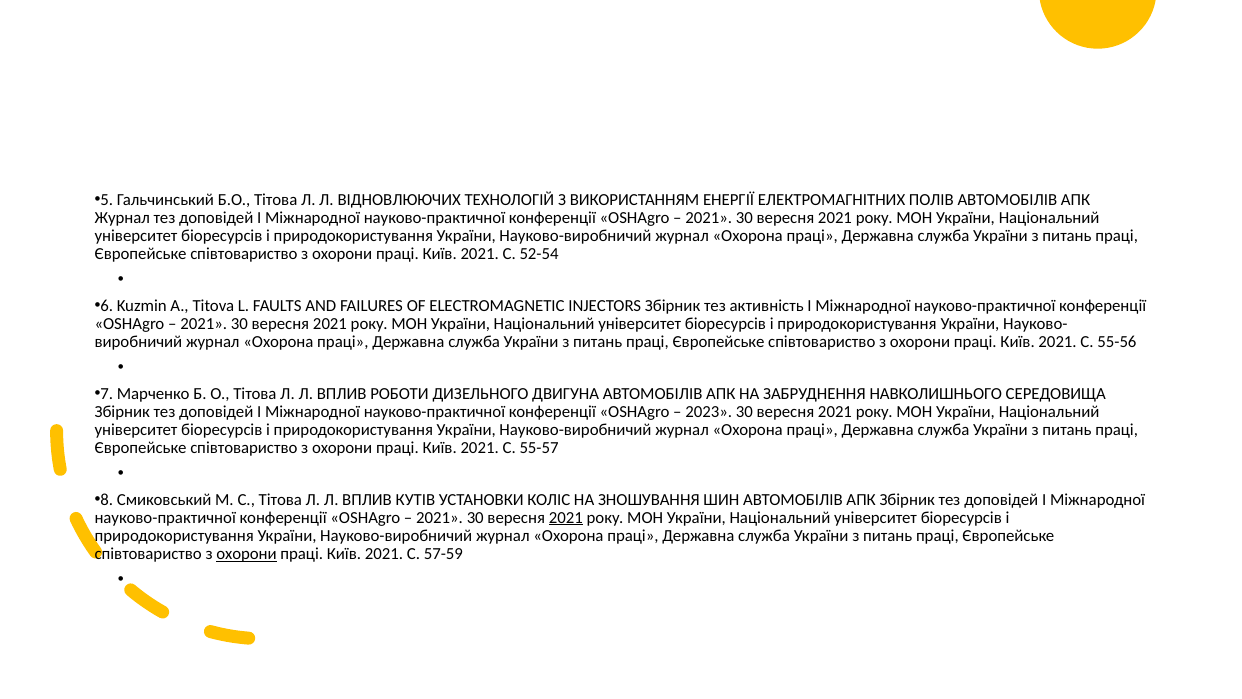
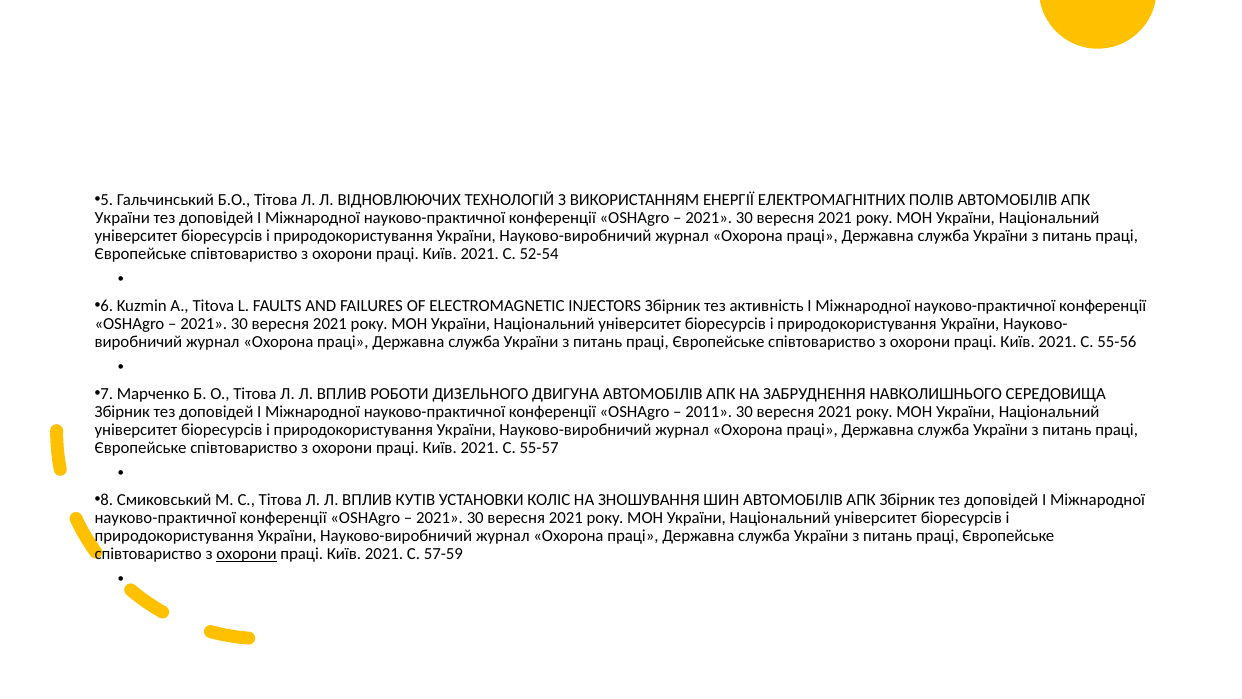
Журнал at (122, 218): Журнал -> України
2023: 2023 -> 2011
2021 at (566, 517) underline: present -> none
